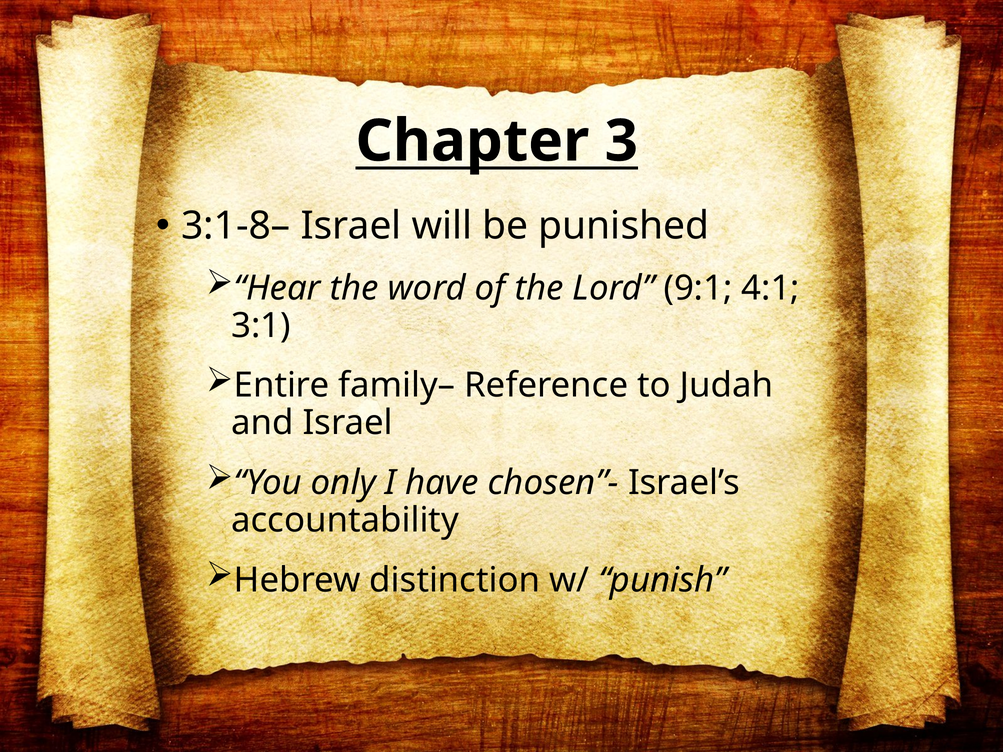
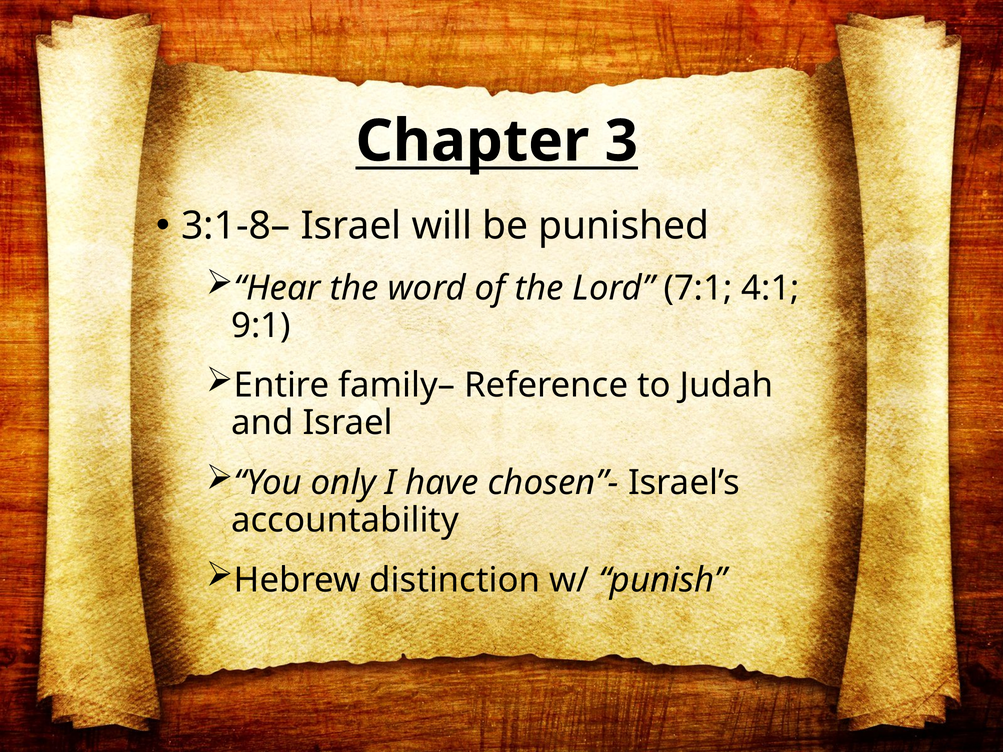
9:1: 9:1 -> 7:1
3:1: 3:1 -> 9:1
